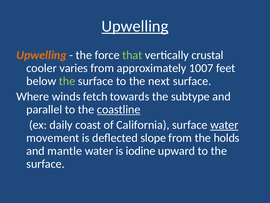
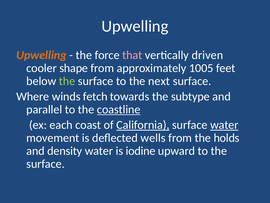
Upwelling at (135, 26) underline: present -> none
that colour: light green -> pink
crustal: crustal -> driven
varies: varies -> shape
1007: 1007 -> 1005
daily: daily -> each
California underline: none -> present
slope: slope -> wells
mantle: mantle -> density
